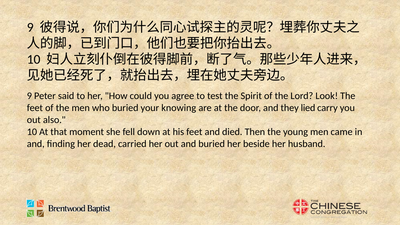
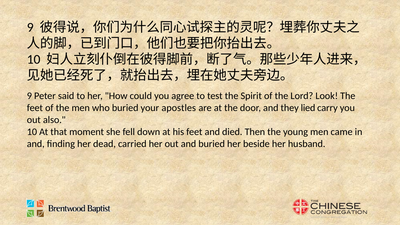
knowing: knowing -> apostles
